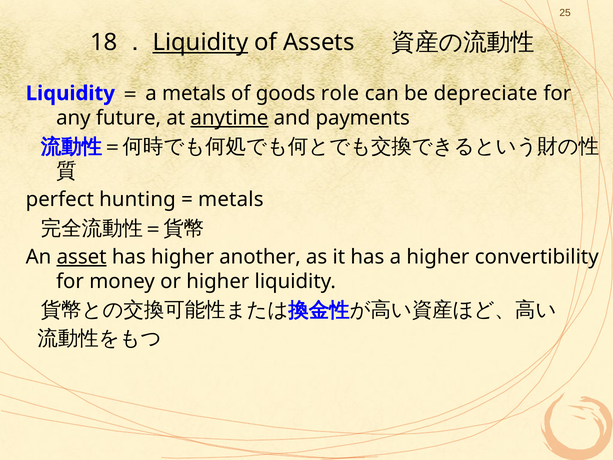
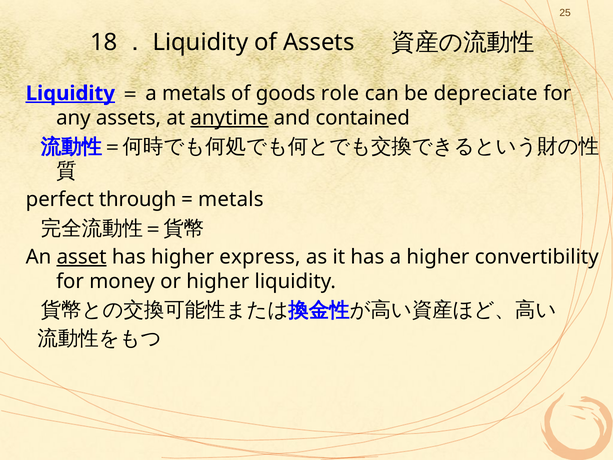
Liquidity at (200, 42) underline: present -> none
Liquidity at (70, 93) underline: none -> present
any future: future -> assets
payments: payments -> contained
hunting: hunting -> through
another: another -> express
